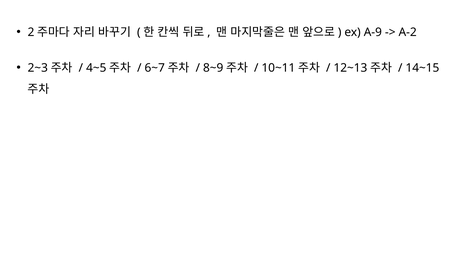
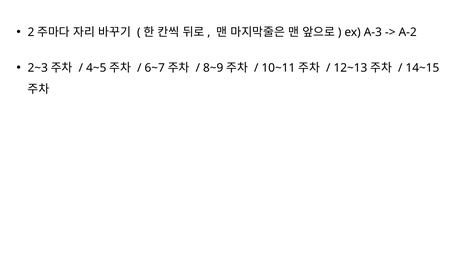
A-9: A-9 -> A-3
